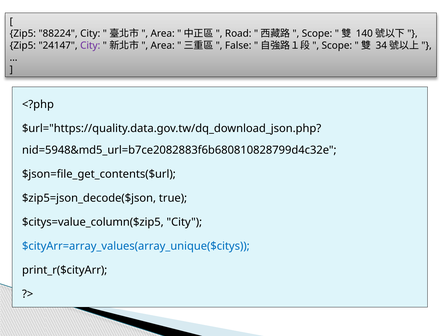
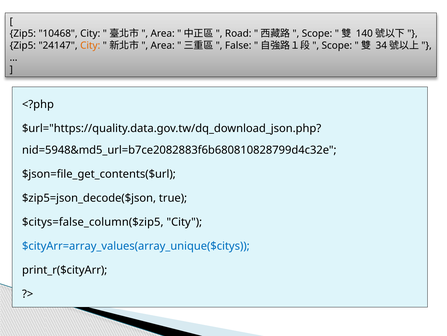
88224: 88224 -> 10468
City at (90, 45) colour: purple -> orange
$citys=value_column($zip5: $citys=value_column($zip5 -> $citys=false_column($zip5
